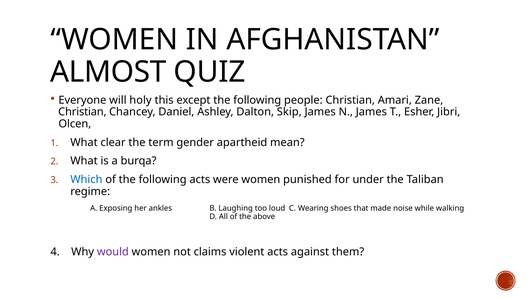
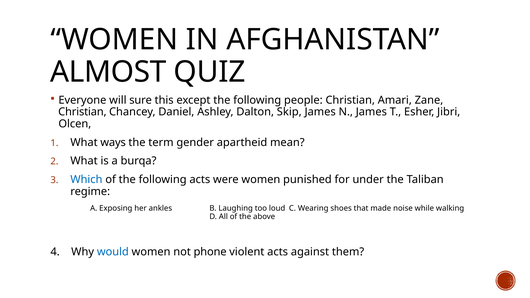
holy: holy -> sure
clear: clear -> ways
would colour: purple -> blue
claims: claims -> phone
